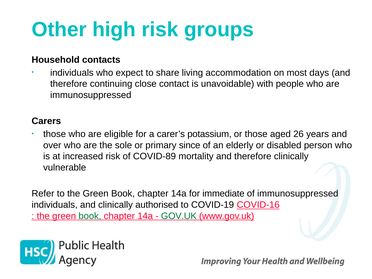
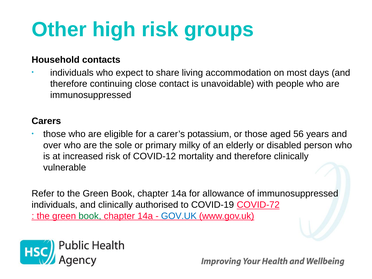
26: 26 -> 56
since: since -> milky
COVID-89: COVID-89 -> COVID-12
immediate: immediate -> allowance
COVID-16: COVID-16 -> COVID-72
GOV.UK colour: green -> blue
